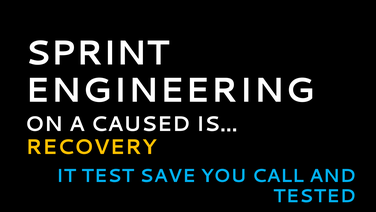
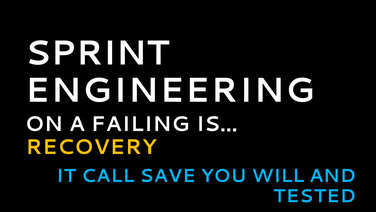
CAUSED: CAUSED -> FAILING
TEST: TEST -> CALL
CALL: CALL -> WILL
